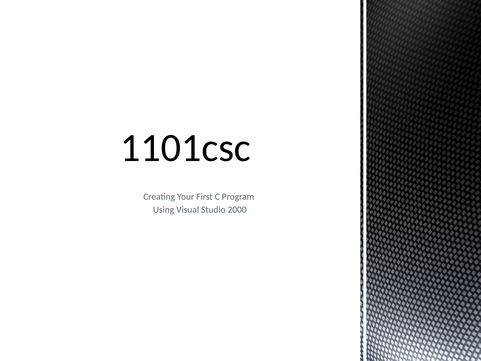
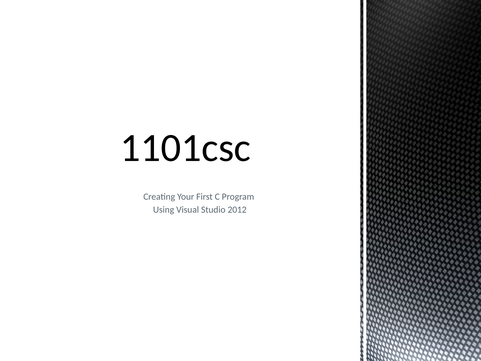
2000: 2000 -> 2012
